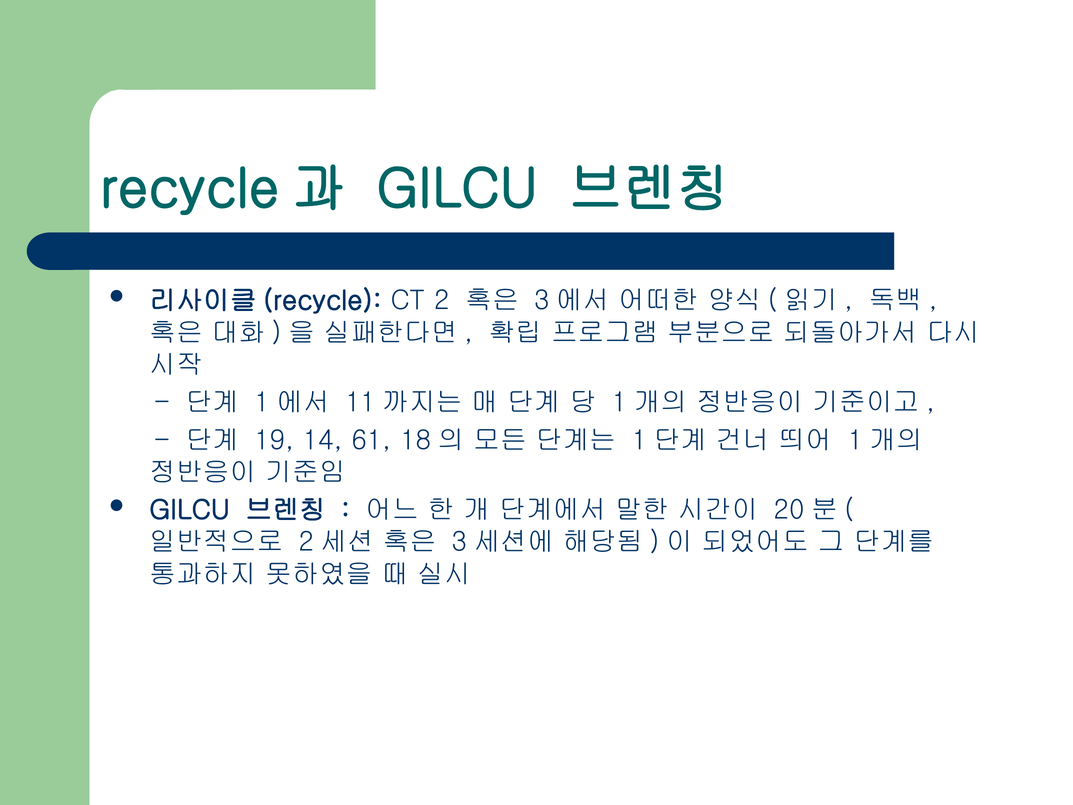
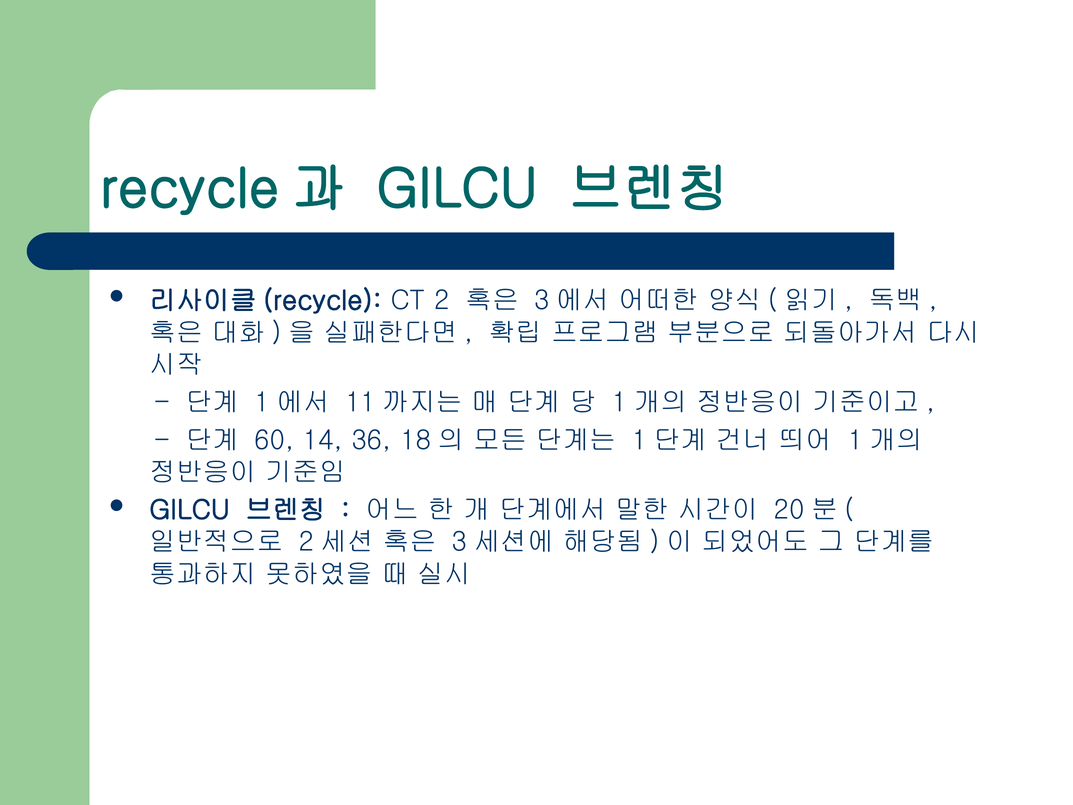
19: 19 -> 60
61: 61 -> 36
